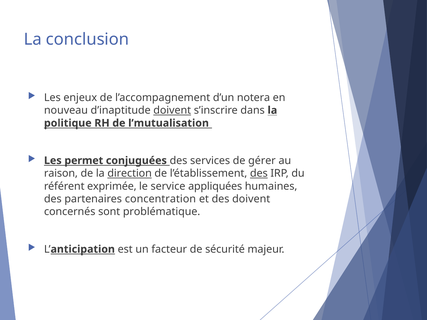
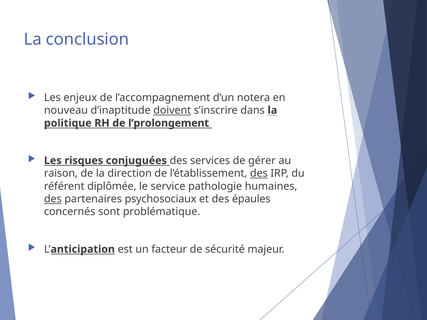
l’mutualisation: l’mutualisation -> l’prolongement
permet: permet -> risques
direction underline: present -> none
exprimée: exprimée -> diplômée
appliquées: appliquées -> pathologie
des at (53, 199) underline: none -> present
concentration: concentration -> psychosociaux
des doivent: doivent -> épaules
